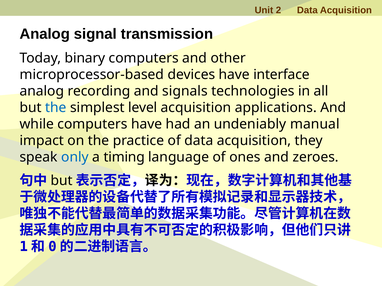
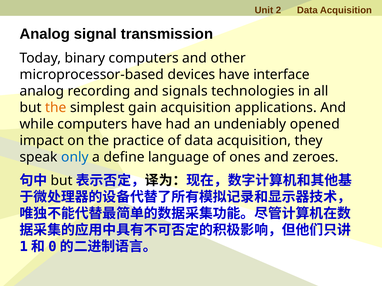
the at (56, 108) colour: blue -> orange
level: level -> gain
manual: manual -> opened
timing: timing -> define
